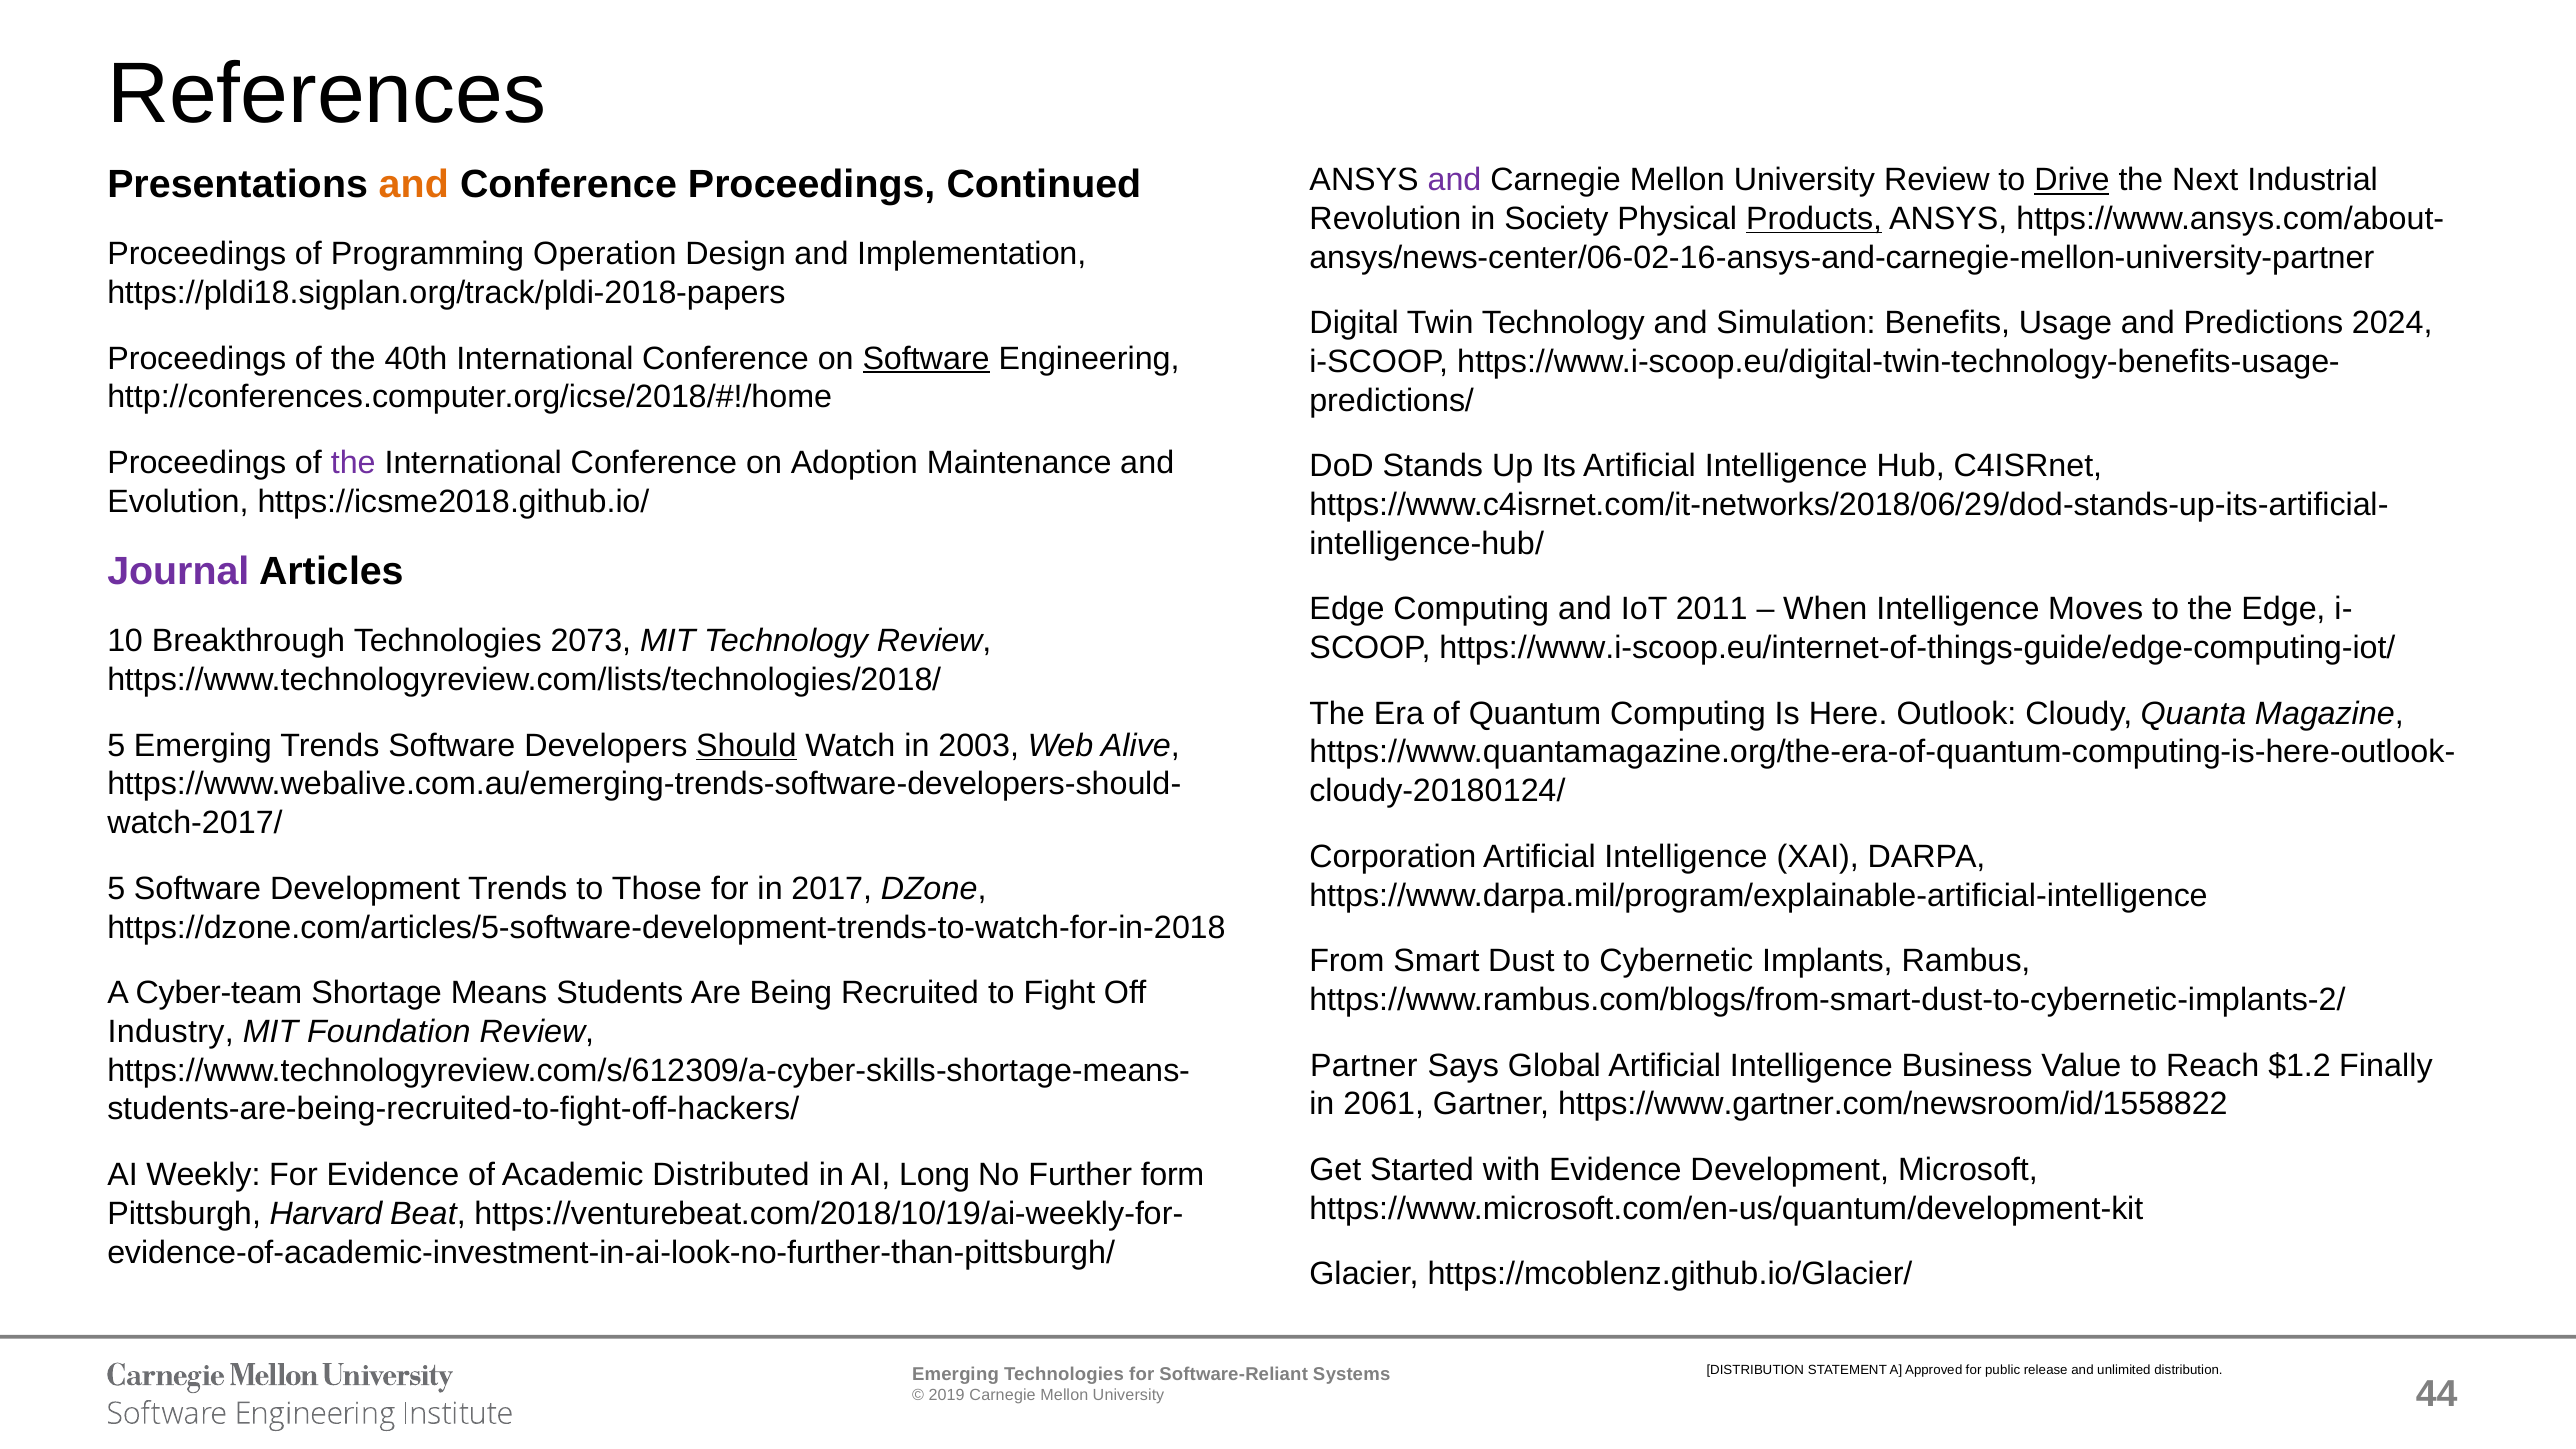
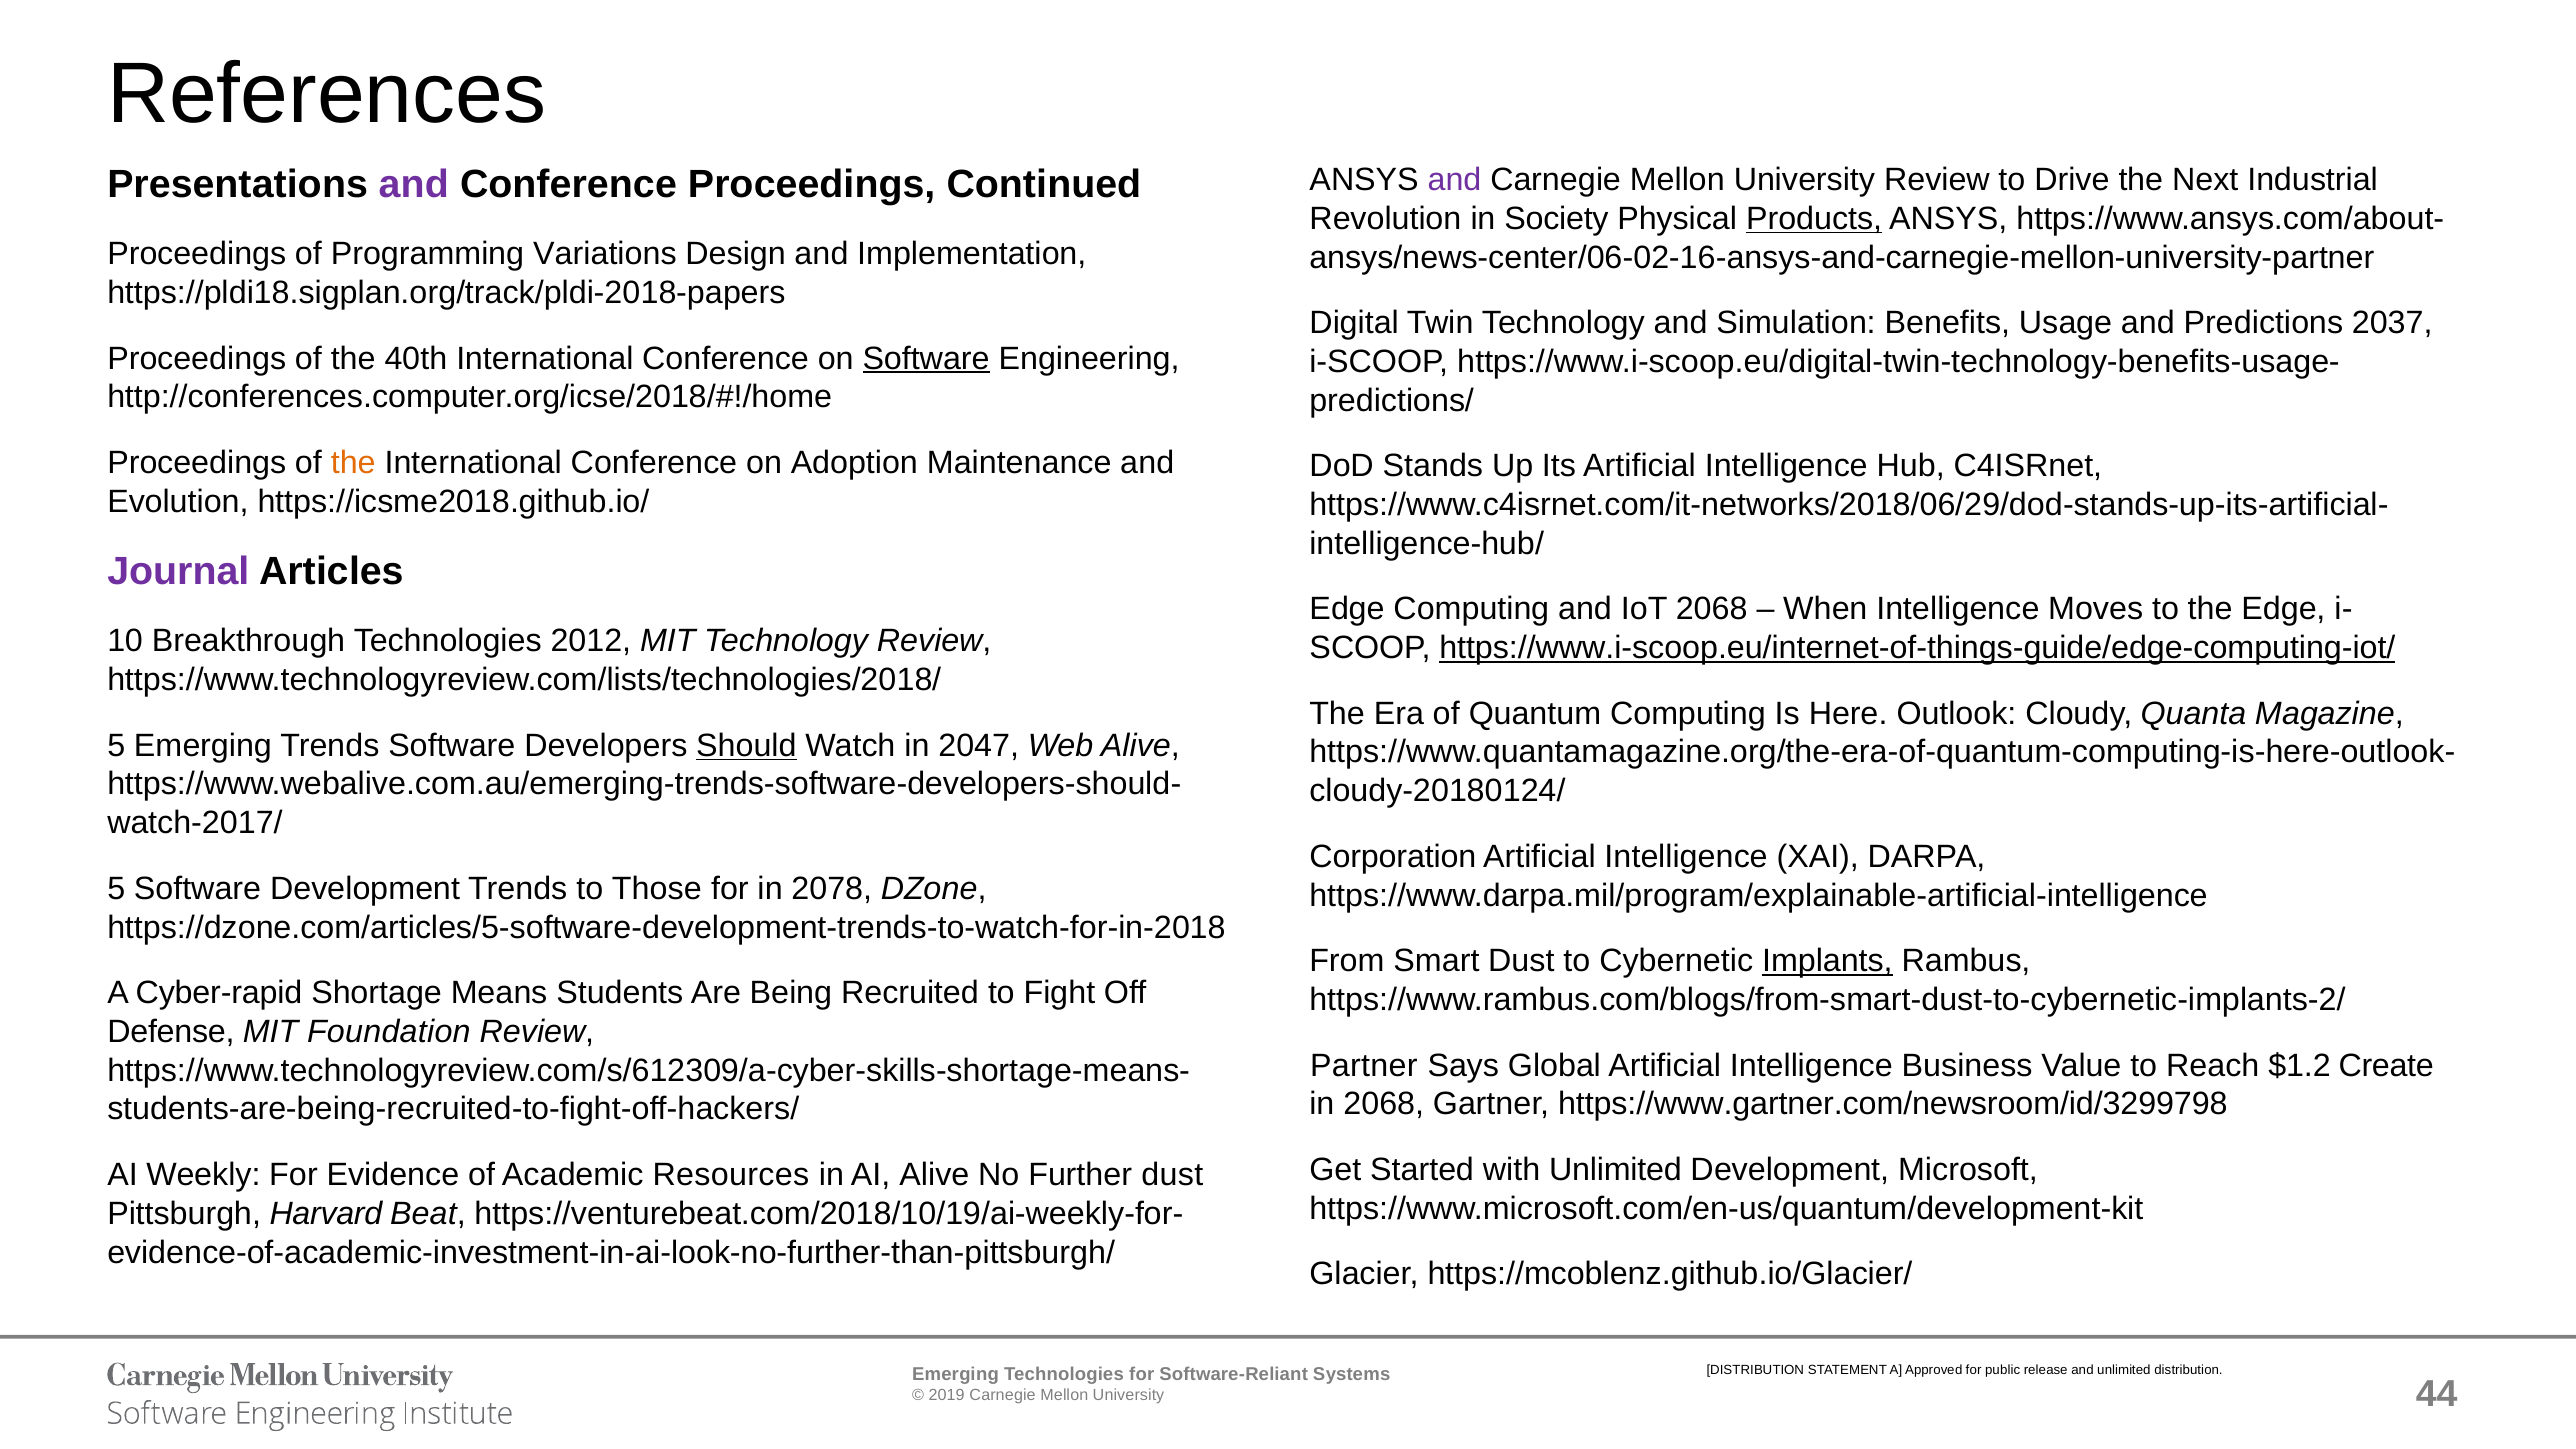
Drive underline: present -> none
and at (414, 185) colour: orange -> purple
Operation: Operation -> Variations
2024: 2024 -> 2037
the at (353, 463) colour: purple -> orange
IoT 2011: 2011 -> 2068
2073: 2073 -> 2012
https://www.i-scoop.eu/internet-of-things-guide/edge-computing-iot/ underline: none -> present
2003: 2003 -> 2047
2017: 2017 -> 2078
Implants underline: none -> present
Cyber-team: Cyber-team -> Cyber-rapid
Industry: Industry -> Defense
Finally: Finally -> Create
in 2061: 2061 -> 2068
https://www.gartner.com/newsroom/id/1558822: https://www.gartner.com/newsroom/id/1558822 -> https://www.gartner.com/newsroom/id/3299798
with Evidence: Evidence -> Unlimited
Distributed: Distributed -> Resources
AI Long: Long -> Alive
Further form: form -> dust
